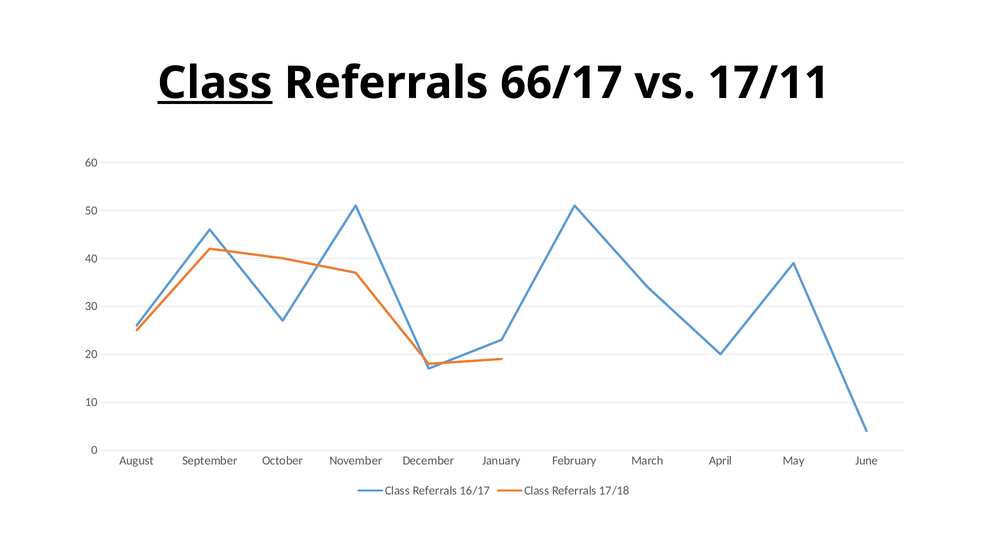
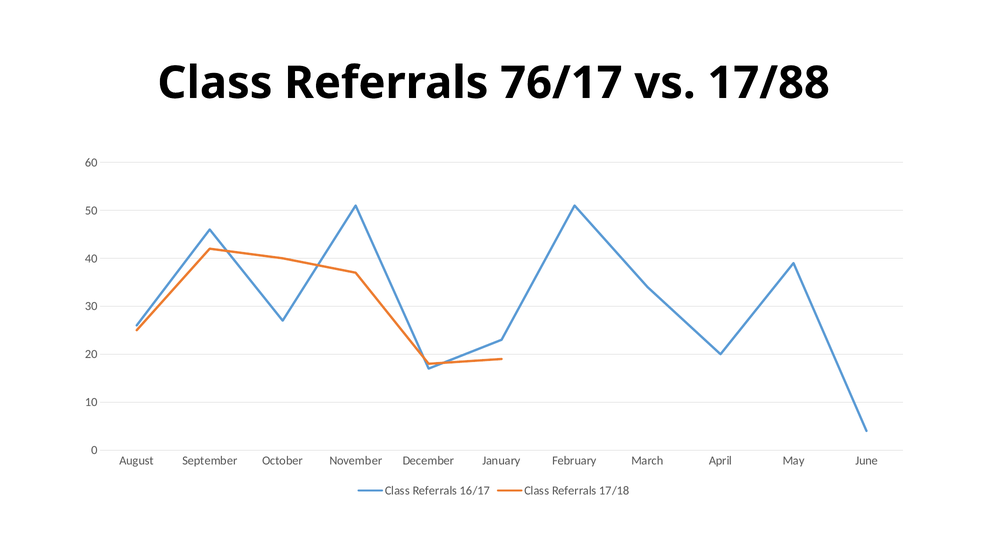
Class at (215, 83) underline: present -> none
66/17: 66/17 -> 76/17
17/11: 17/11 -> 17/88
